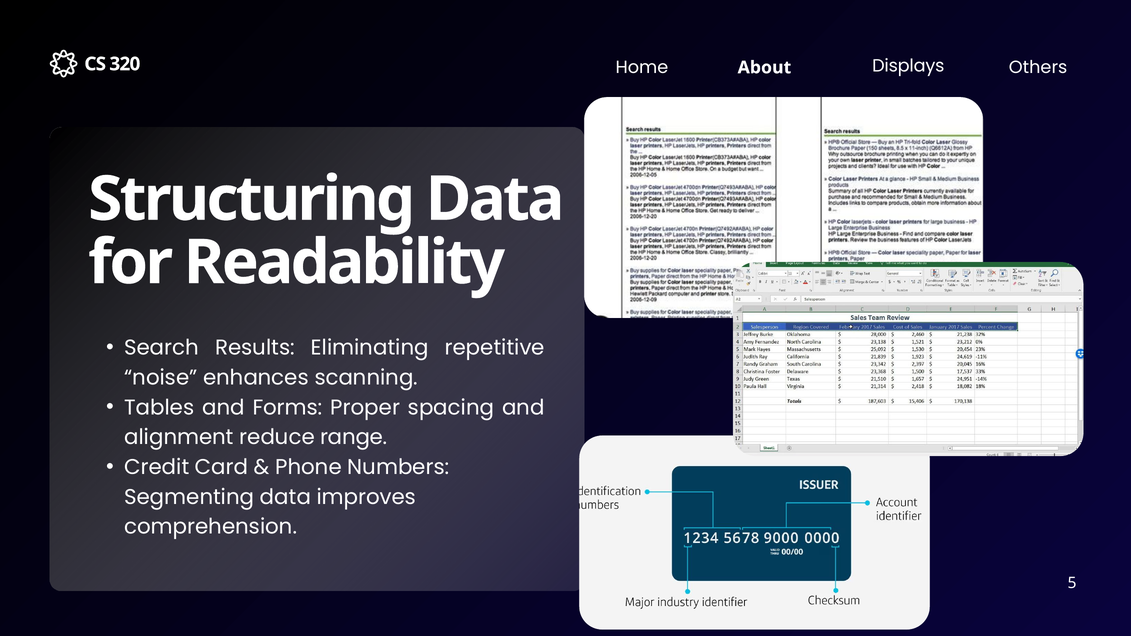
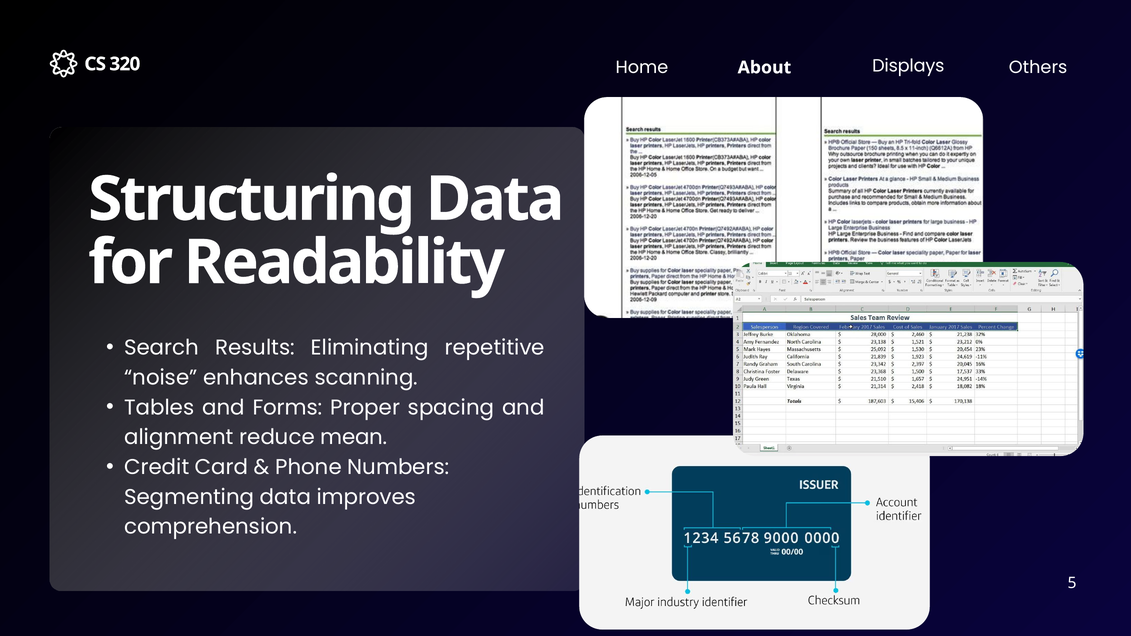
range: range -> mean
